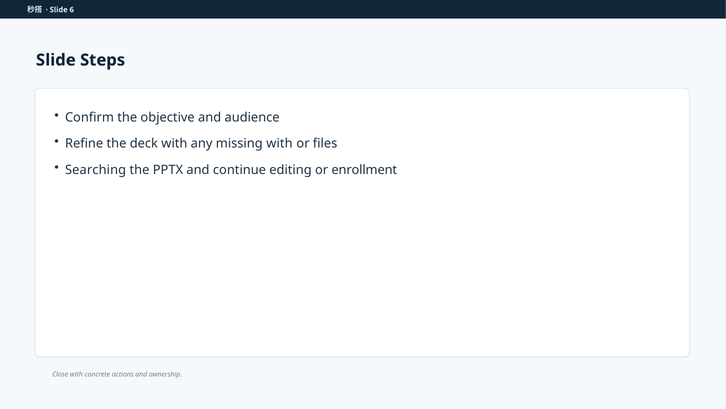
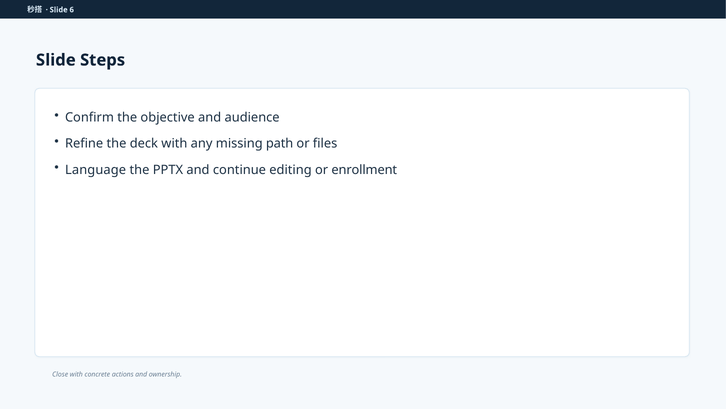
missing with: with -> path
Searching: Searching -> Language
